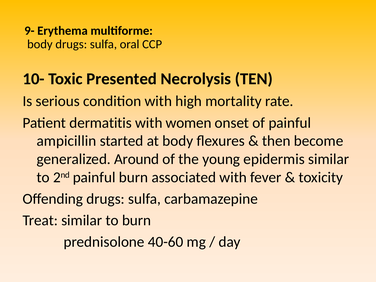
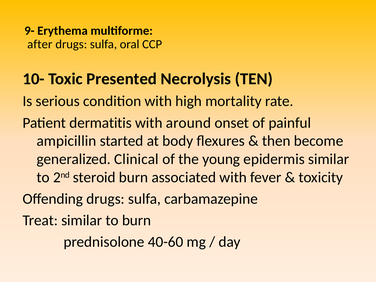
body at (40, 44): body -> after
women: women -> around
Around: Around -> Clinical
2nd painful: painful -> steroid
